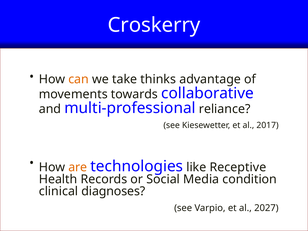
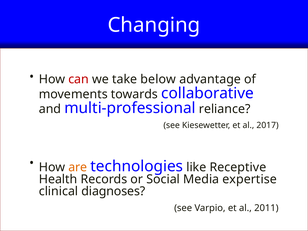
Croskerry: Croskerry -> Changing
can colour: orange -> red
thinks: thinks -> below
condition: condition -> expertise
2027: 2027 -> 2011
